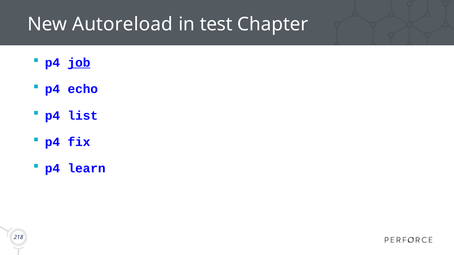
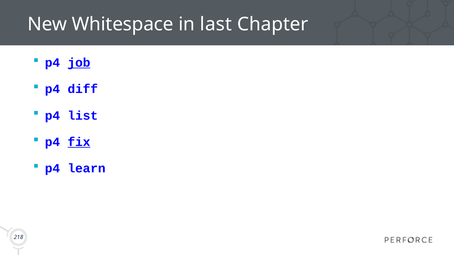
Autoreload: Autoreload -> Whitespace
test: test -> last
echo: echo -> diff
fix underline: none -> present
